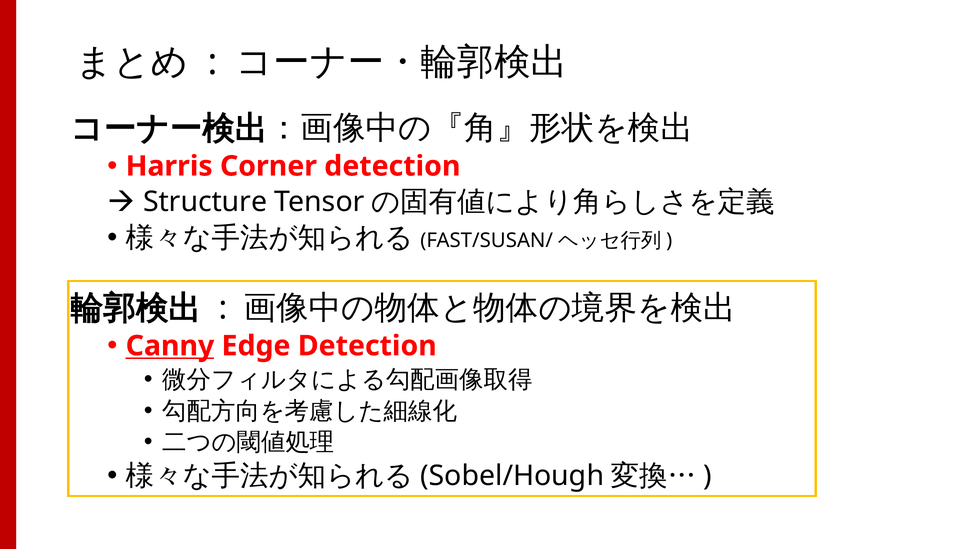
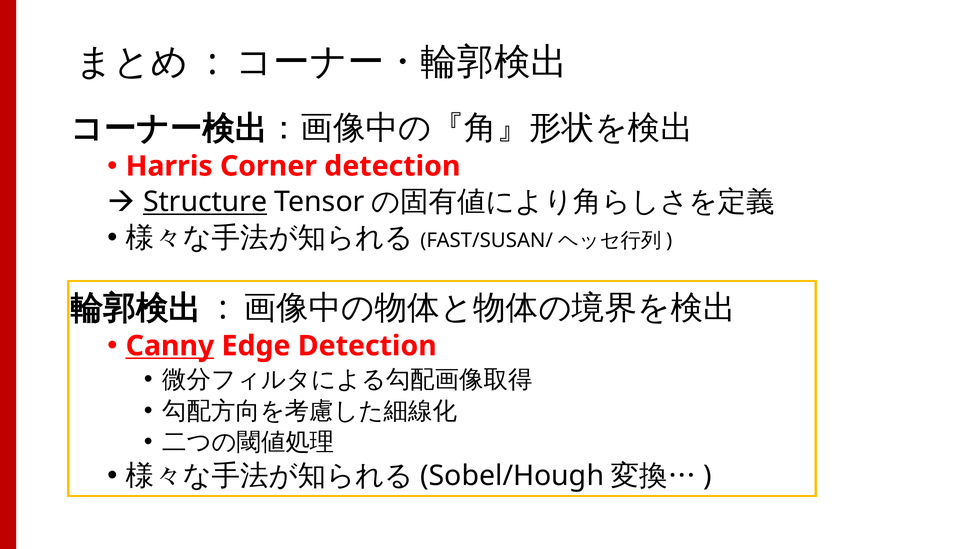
Structure underline: none -> present
